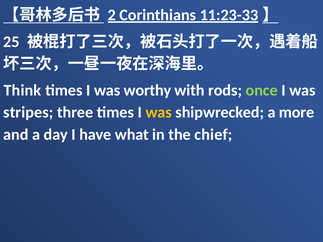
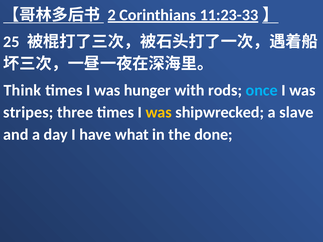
worthy: worthy -> hunger
once colour: light green -> light blue
more: more -> slave
chief: chief -> done
